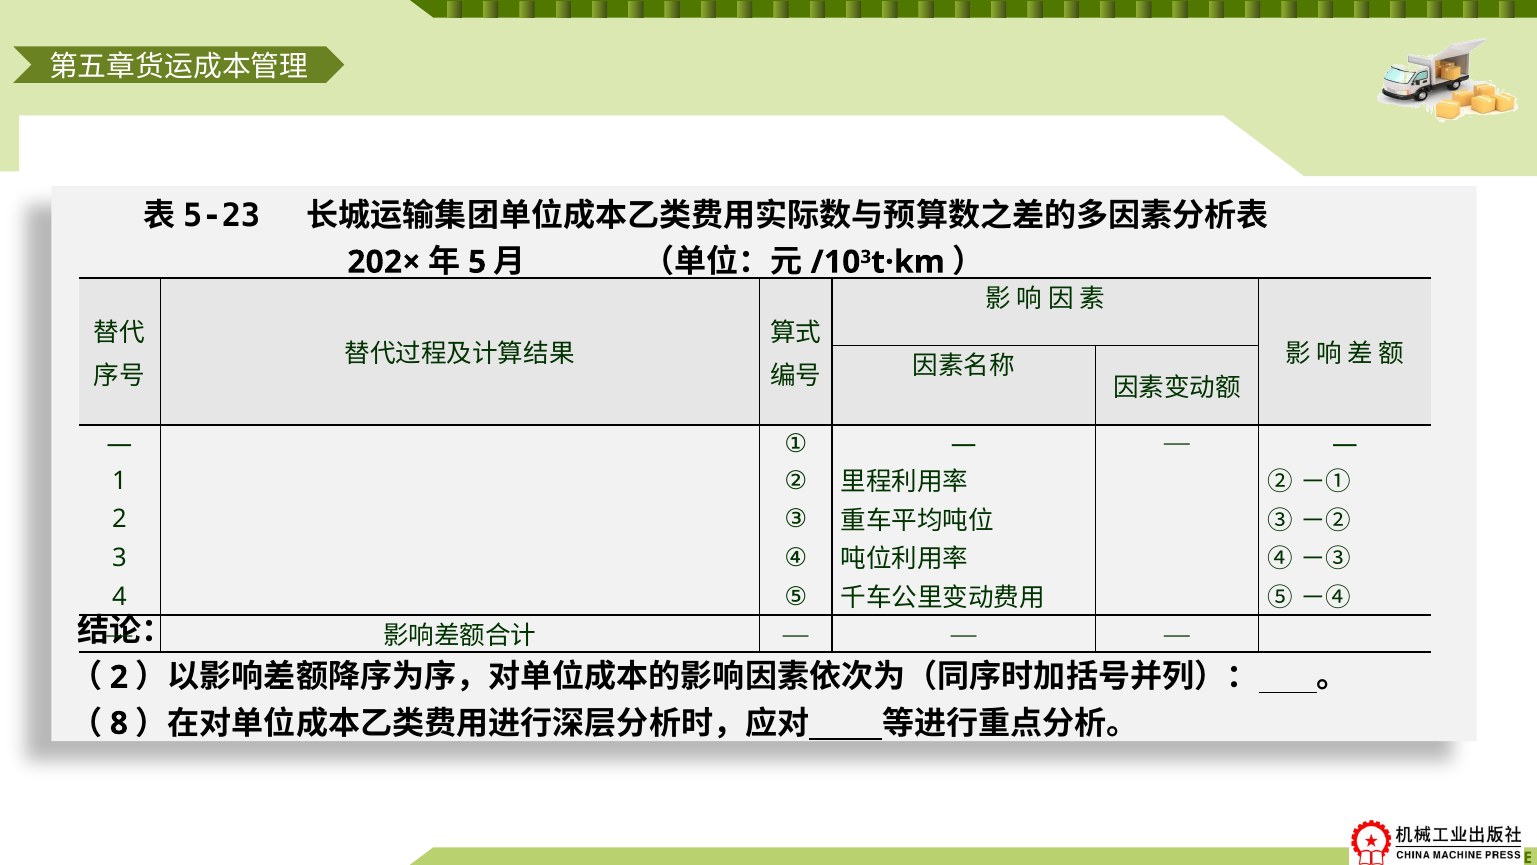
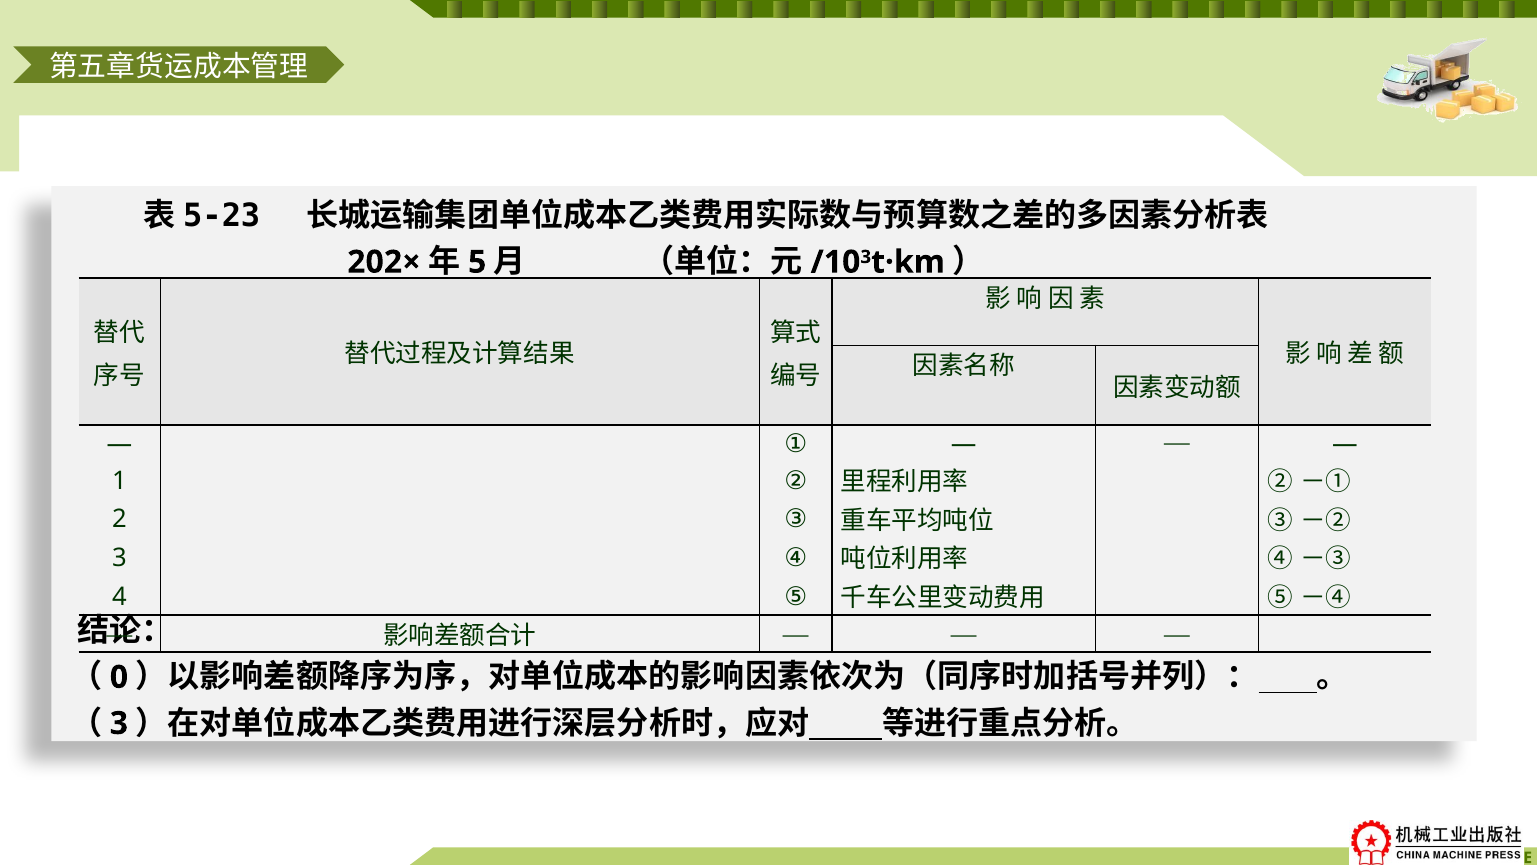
2 at (119, 677): 2 -> 0
8 at (119, 723): 8 -> 3
